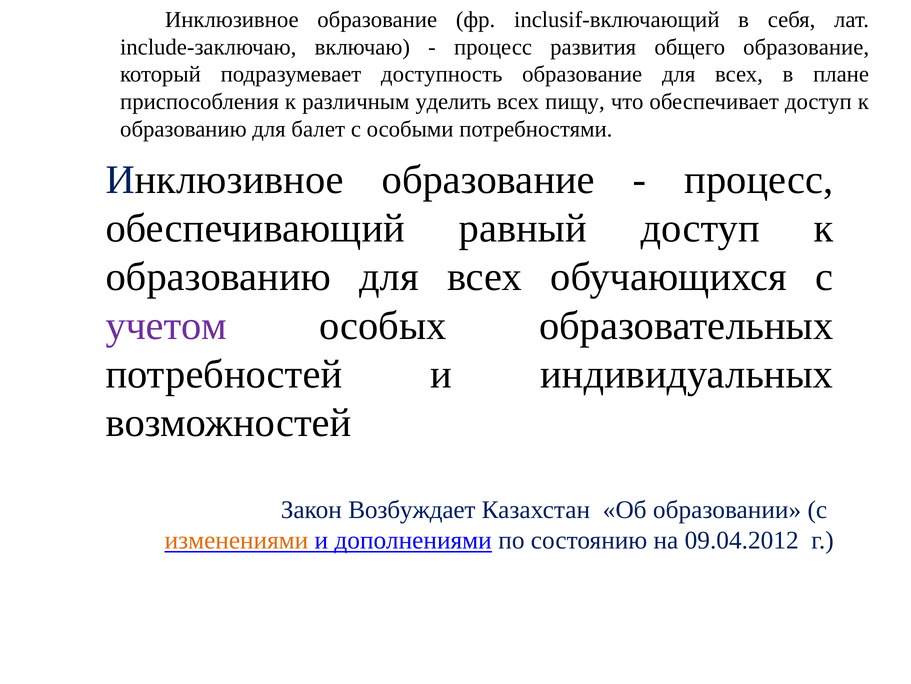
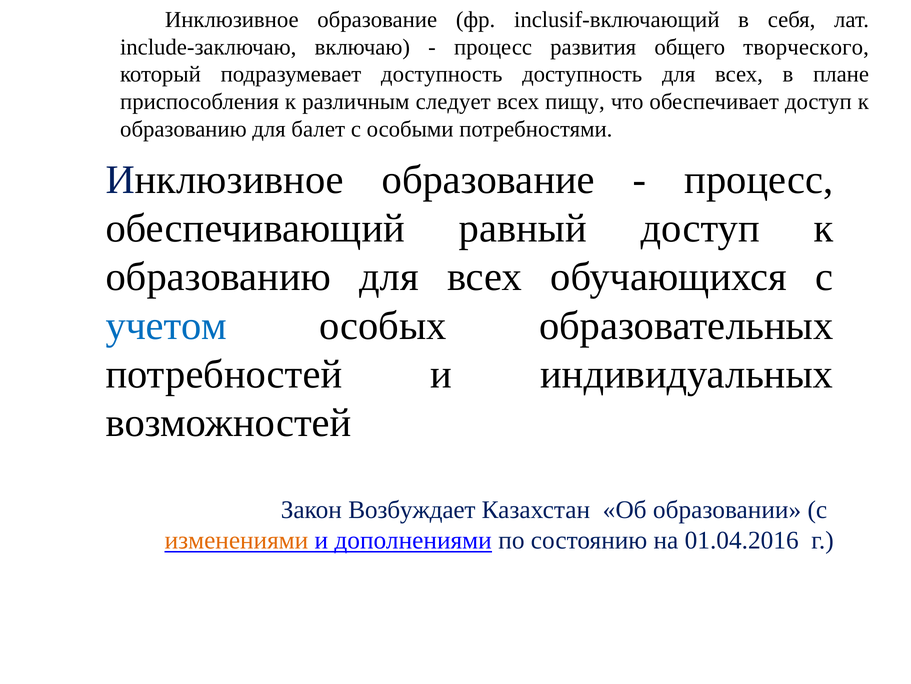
общего образование: образование -> творческого
доступность образование: образование -> доступность
уделить: уделить -> следует
учетом colour: purple -> blue
09.04.2012: 09.04.2012 -> 01.04.2016
